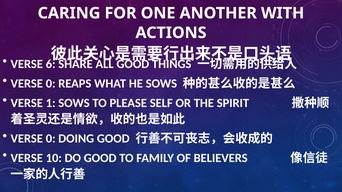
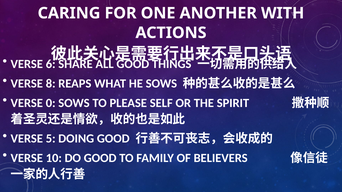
0 at (51, 84): 0 -> 8
1: 1 -> 0
0 at (51, 139): 0 -> 5
